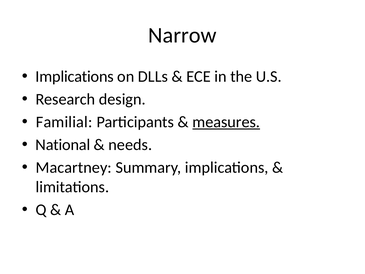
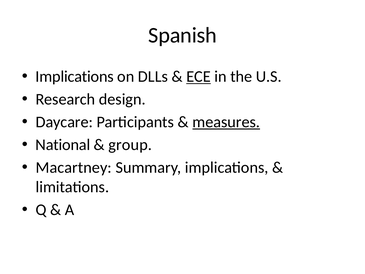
Narrow: Narrow -> Spanish
ECE underline: none -> present
Familial: Familial -> Daycare
needs: needs -> group
